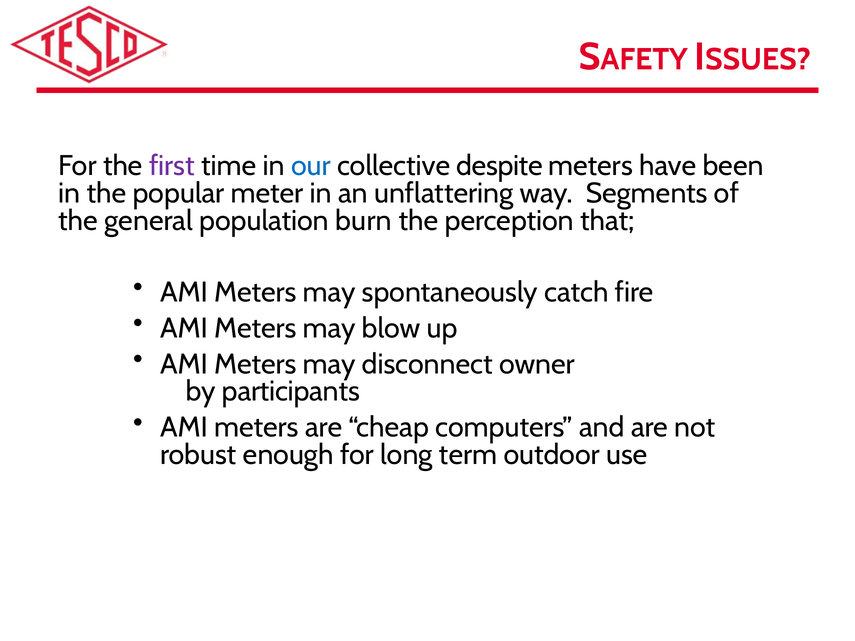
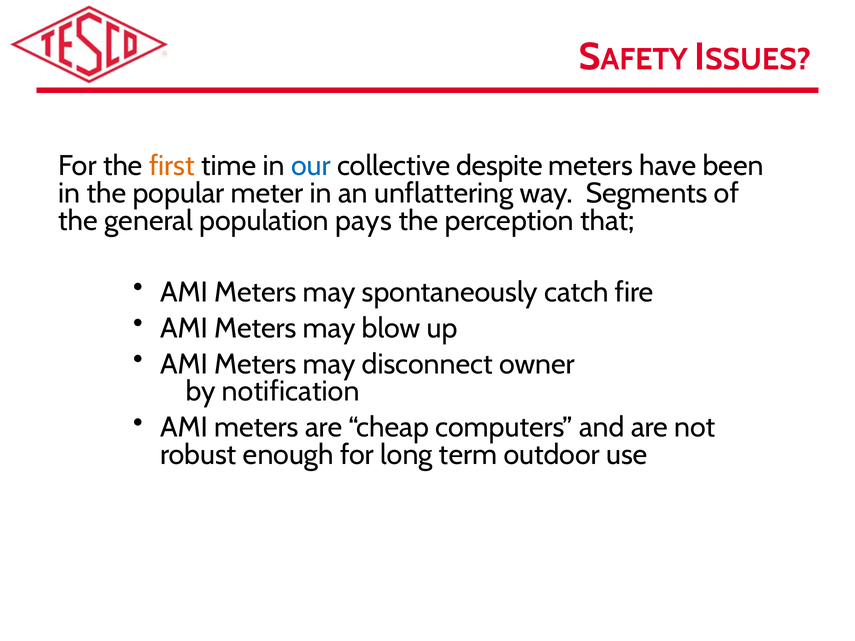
first colour: purple -> orange
burn: burn -> pays
participants: participants -> notification
